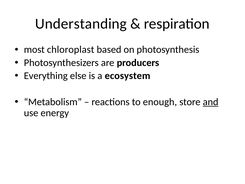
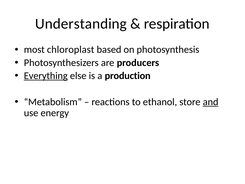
Everything underline: none -> present
ecosystem: ecosystem -> production
enough: enough -> ethanol
